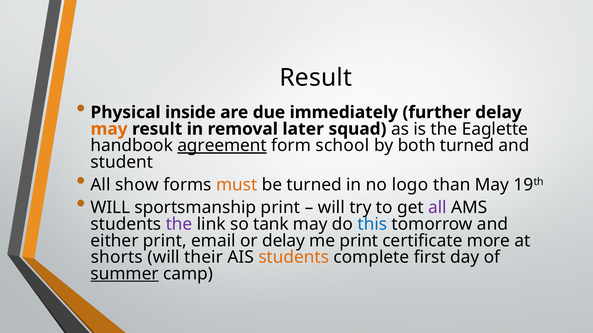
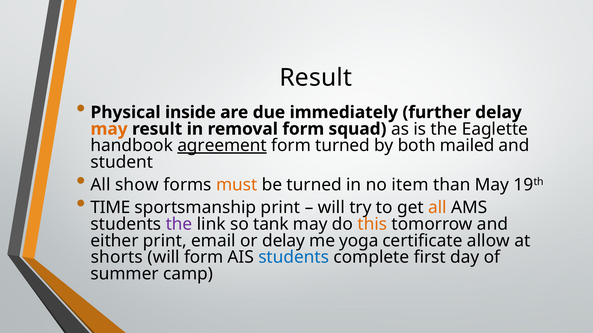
removal later: later -> form
form school: school -> turned
both turned: turned -> mailed
logo: logo -> item
WILL at (110, 208): WILL -> TIME
all at (437, 208) colour: purple -> orange
this colour: blue -> orange
me print: print -> yoga
more: more -> allow
will their: their -> form
students at (294, 258) colour: orange -> blue
summer underline: present -> none
